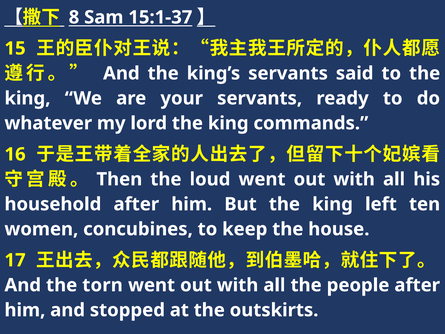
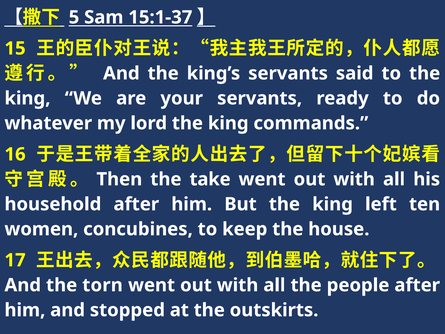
8: 8 -> 5
loud: loud -> take
